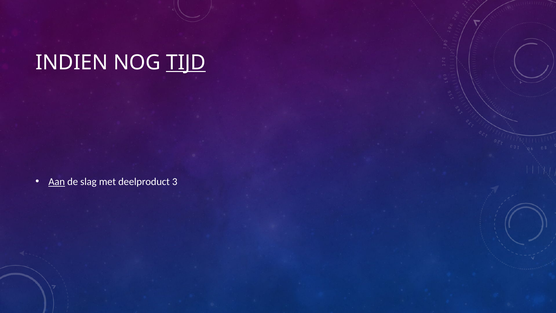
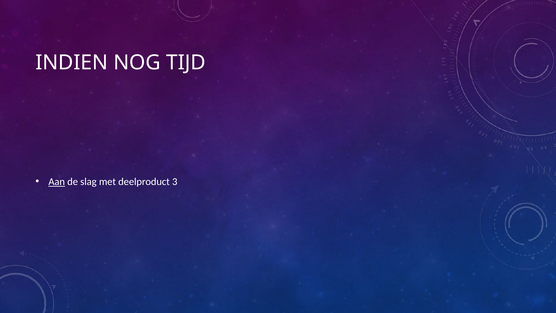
TIJD underline: present -> none
